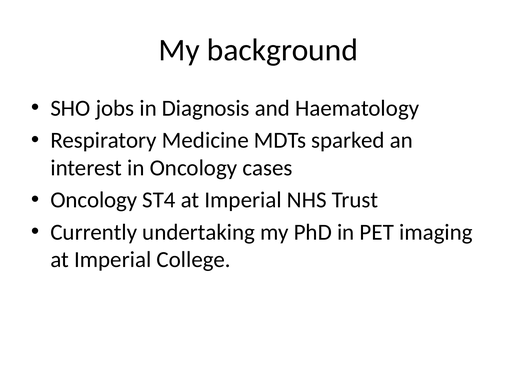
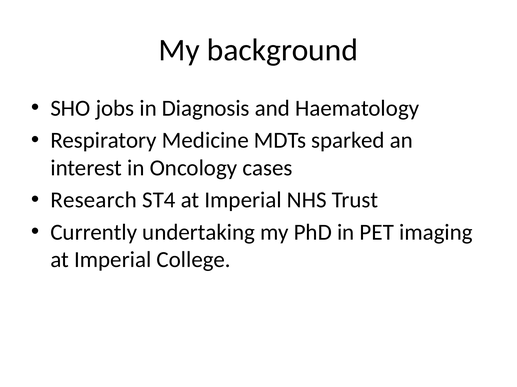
Oncology at (94, 200): Oncology -> Research
